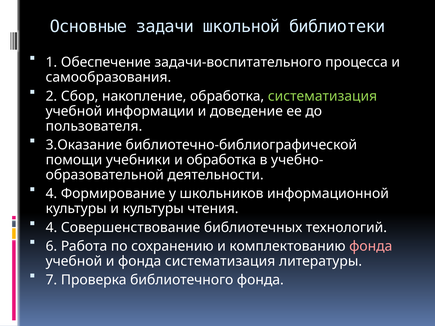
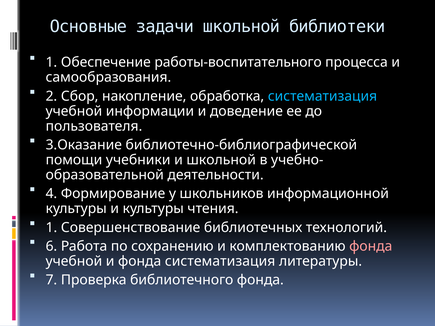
задачи-воспитательного: задачи-воспитательного -> работы-воспитательного
систематизация at (323, 96) colour: light green -> light blue
и обработка: обработка -> школьной
4 at (51, 228): 4 -> 1
